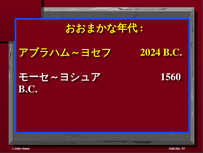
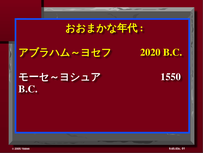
2024: 2024 -> 2020
1560: 1560 -> 1550
